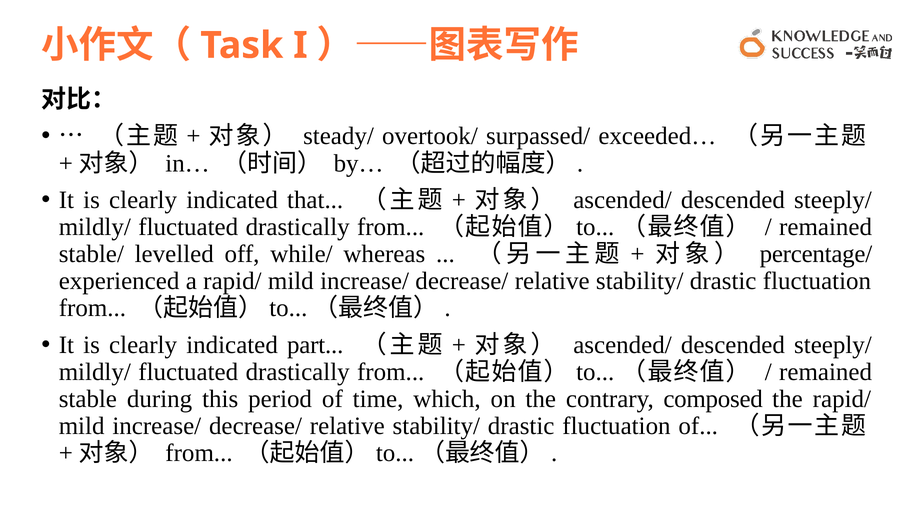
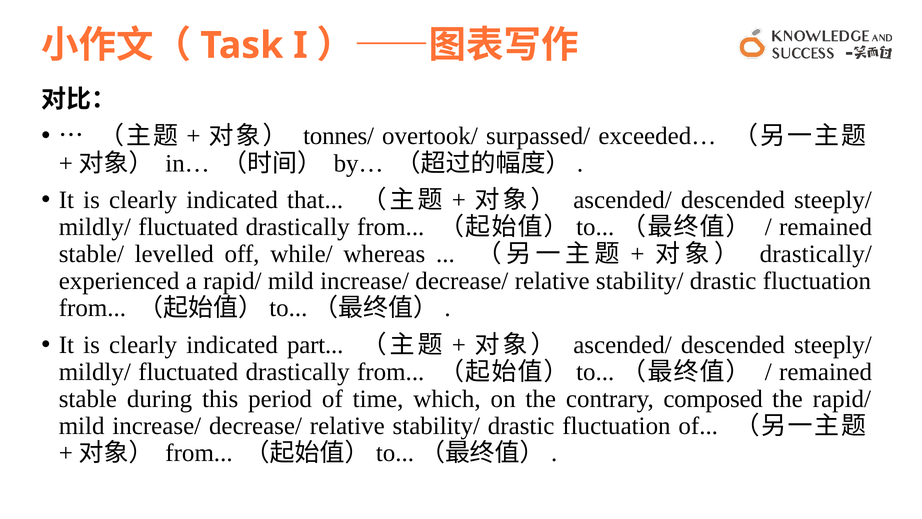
steady/: steady/ -> tonnes/
percentage/: percentage/ -> drastically/
